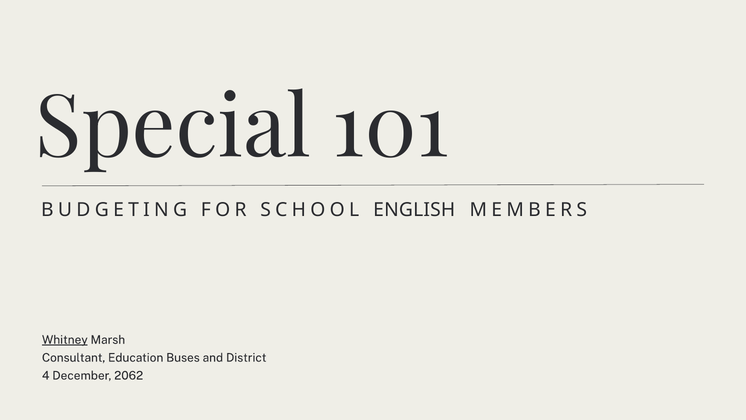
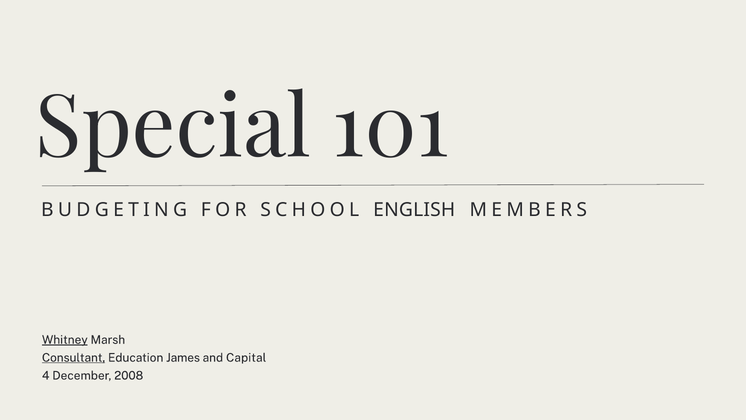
Consultant underline: none -> present
Buses: Buses -> James
District: District -> Capital
2062: 2062 -> 2008
